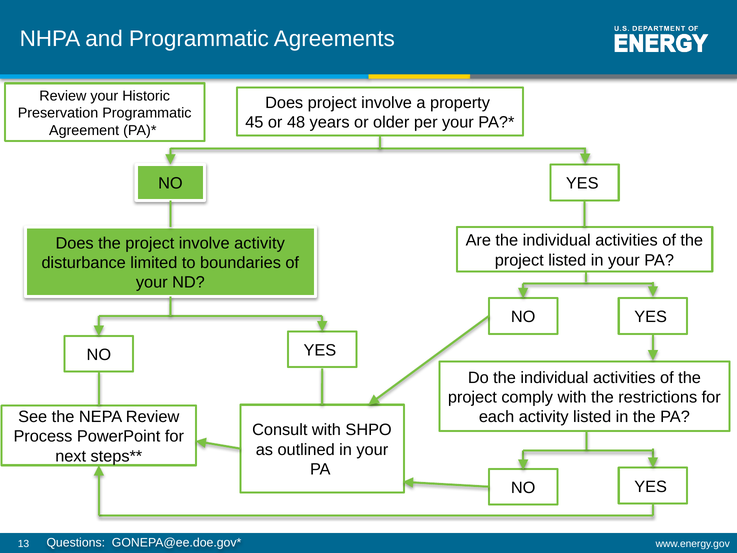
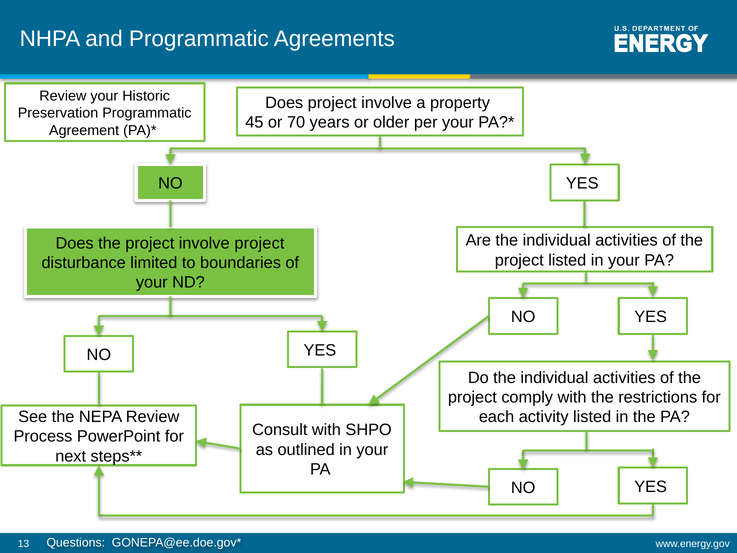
48: 48 -> 70
involve activity: activity -> project
